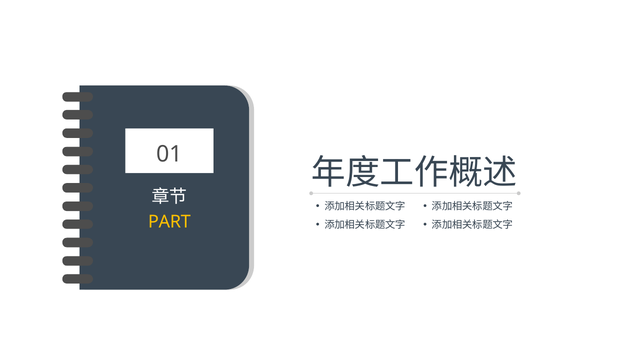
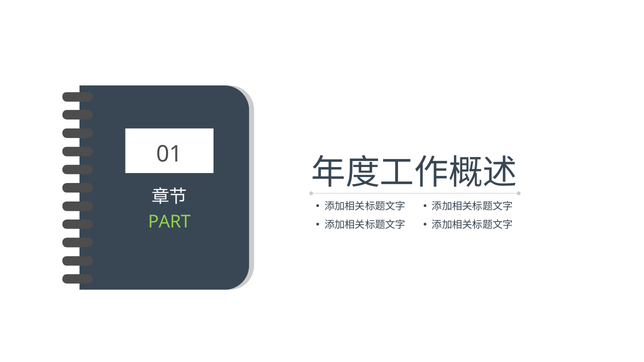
PART colour: yellow -> light green
